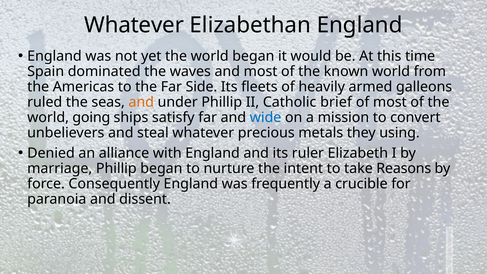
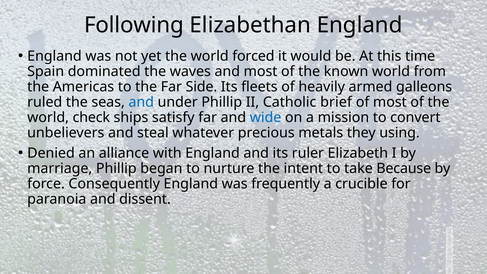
Whatever at (134, 25): Whatever -> Following
world began: began -> forced
and at (141, 102) colour: orange -> blue
going: going -> check
Reasons: Reasons -> Because
